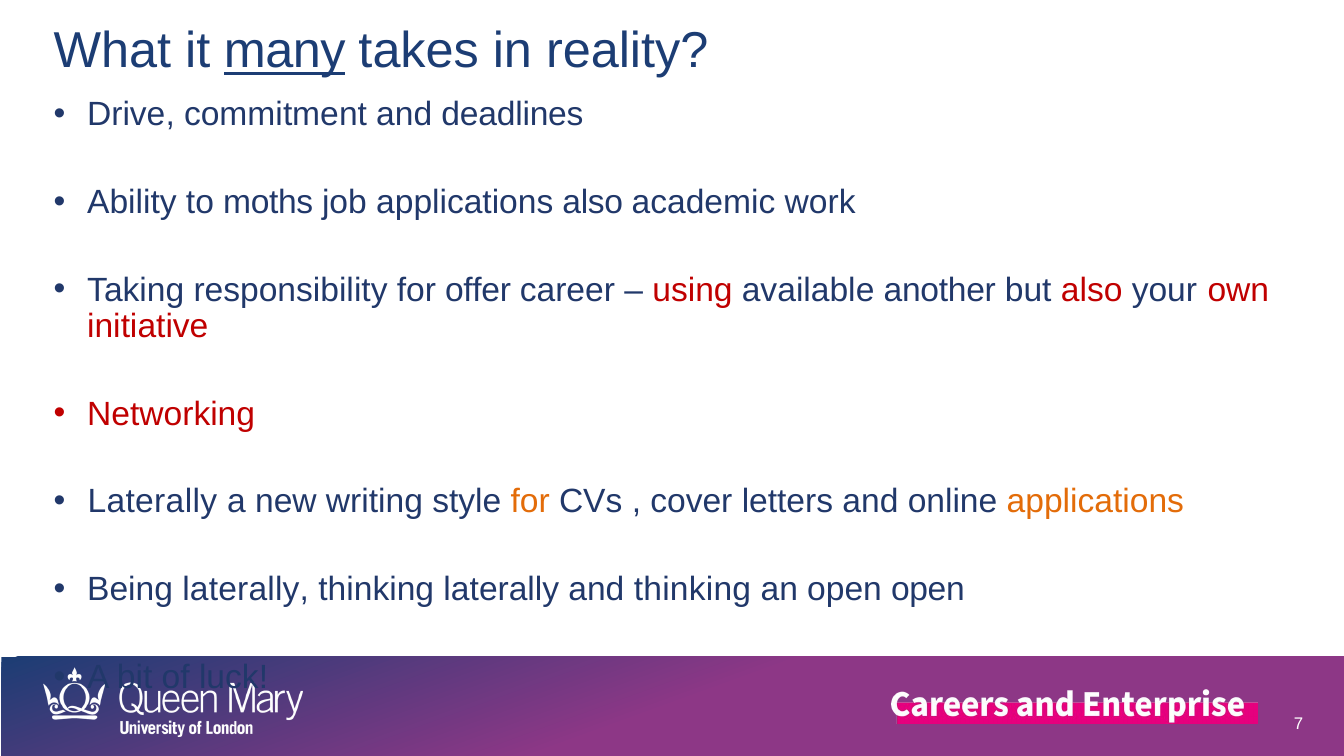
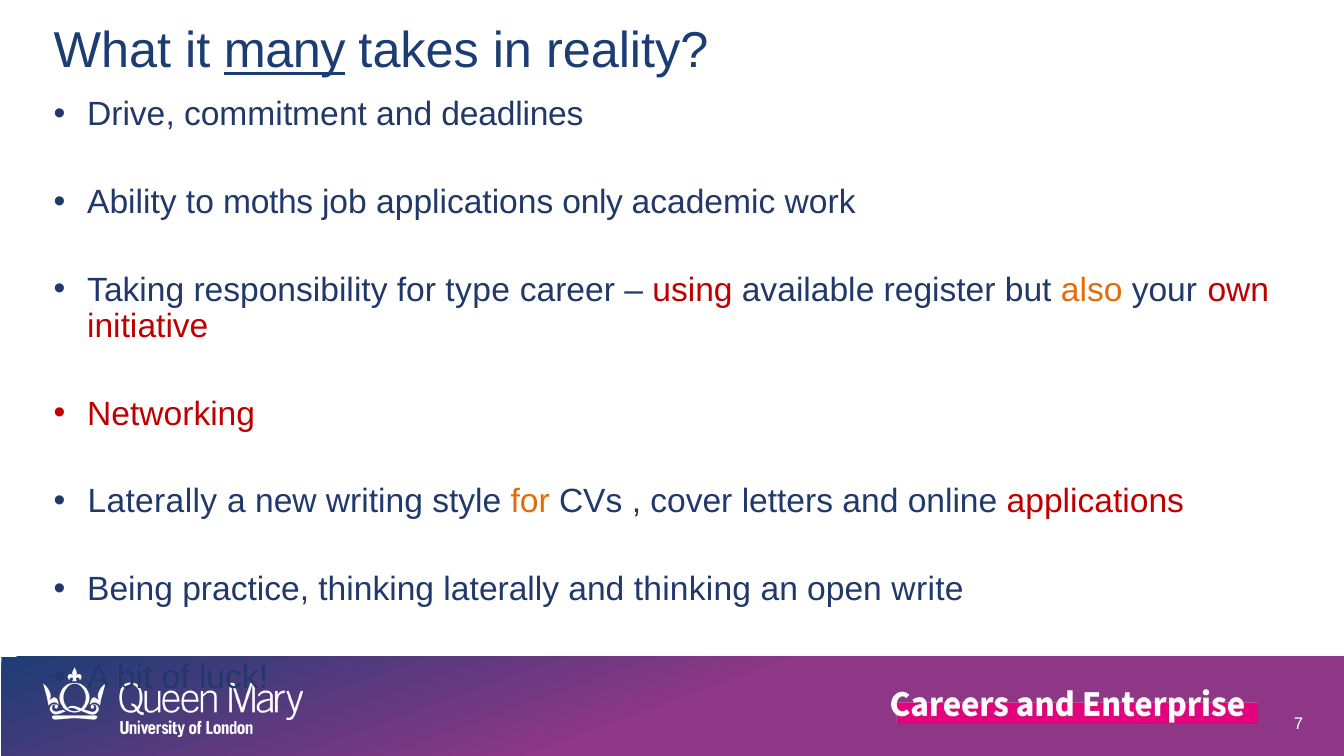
applications also: also -> only
offer: offer -> type
another: another -> register
also at (1092, 290) colour: red -> orange
applications at (1095, 502) colour: orange -> red
Being laterally: laterally -> practice
open open: open -> write
